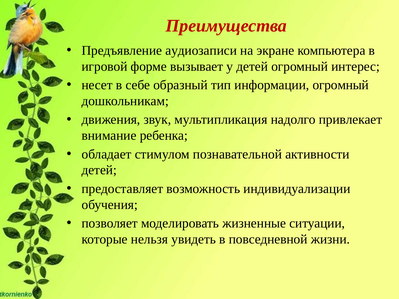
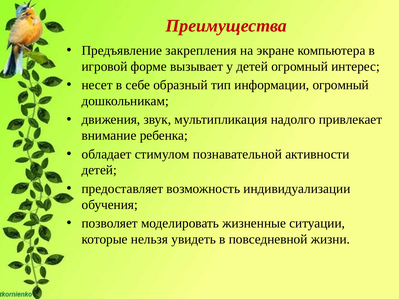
аудиозаписи: аудиозаписи -> закрепления
